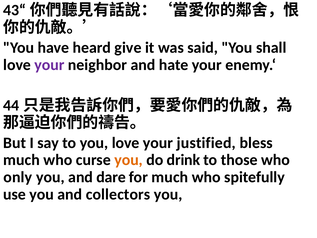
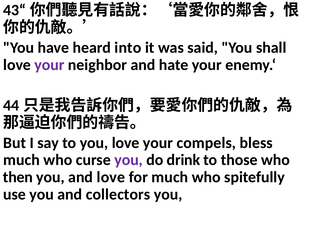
give: give -> into
justified: justified -> compels
you at (129, 160) colour: orange -> purple
only: only -> then
and dare: dare -> love
